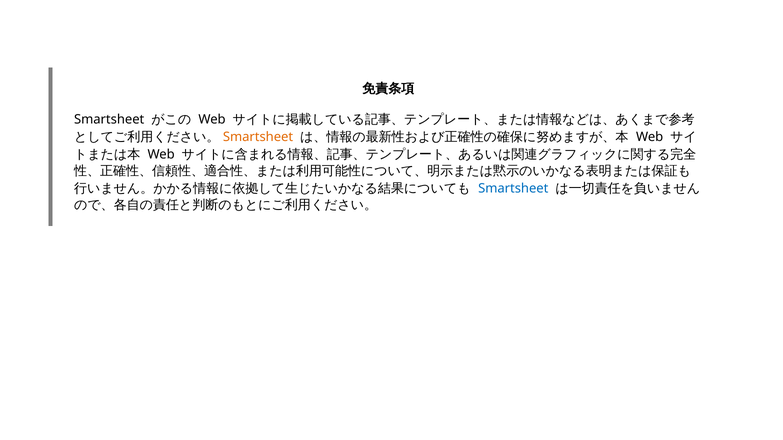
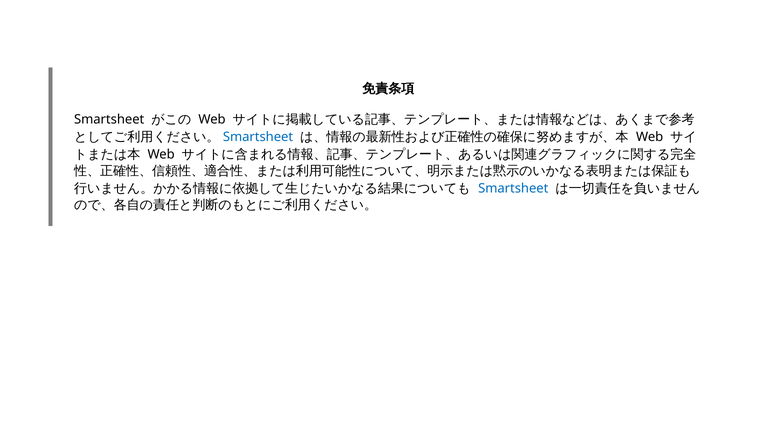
Smartsheet at (258, 137) colour: orange -> blue
